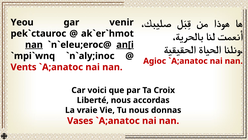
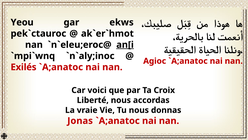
venir: venir -> ekws
nan at (34, 45) underline: present -> none
Vents: Vents -> Exilés
Vases: Vases -> Jonas
